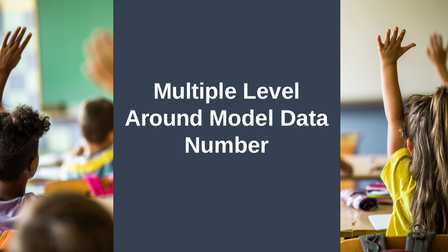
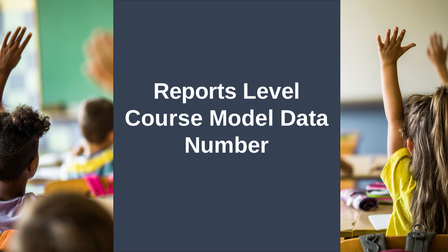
Multiple: Multiple -> Reports
Around: Around -> Course
